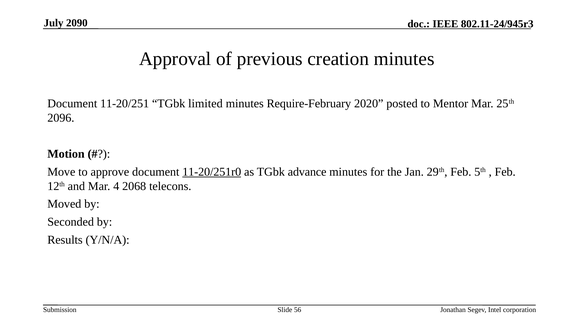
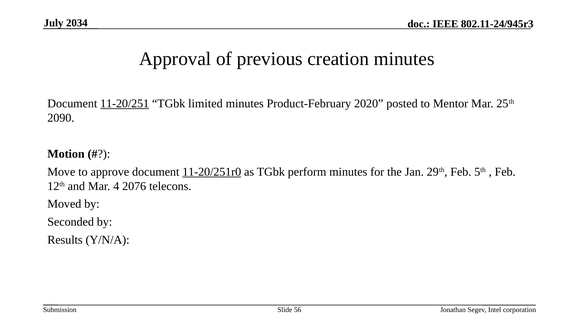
2090: 2090 -> 2034
11-20/251 underline: none -> present
Require-February: Require-February -> Product-February
2096: 2096 -> 2090
advance: advance -> perform
2068: 2068 -> 2076
